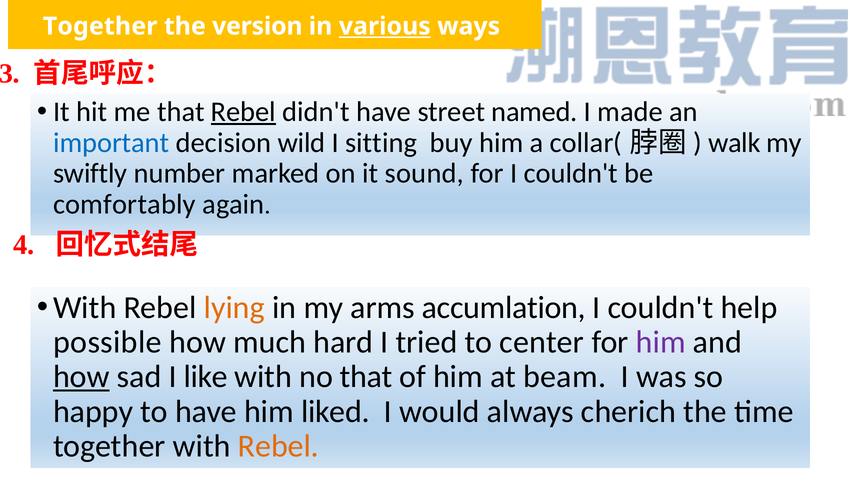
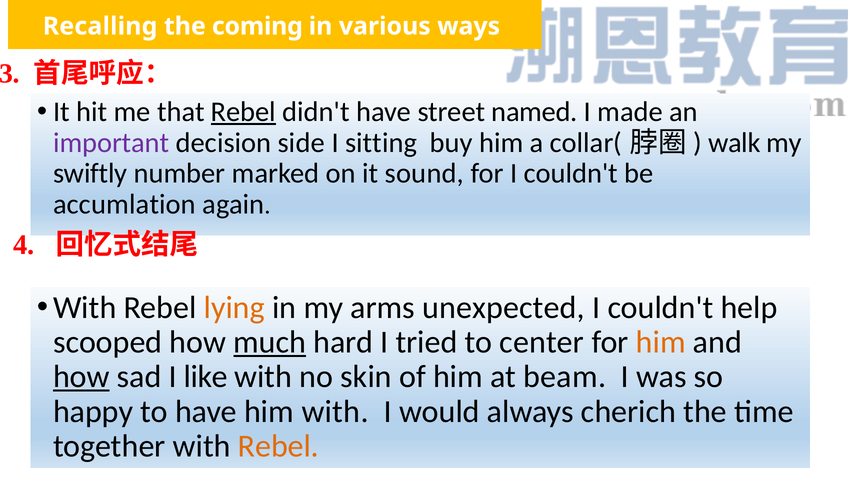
Together at (100, 26): Together -> Recalling
version: version -> coming
various underline: present -> none
important colour: blue -> purple
wild: wild -> side
comfortably: comfortably -> accumlation
accumlation: accumlation -> unexpected
possible: possible -> scooped
much underline: none -> present
him at (661, 342) colour: purple -> orange
no that: that -> skin
him liked: liked -> with
